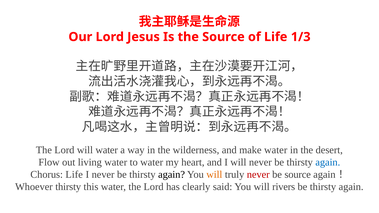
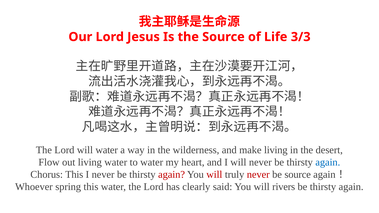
1/3: 1/3 -> 3/3
make water: water -> living
Chorus Life: Life -> This
again at (172, 175) colour: black -> red
will at (214, 175) colour: orange -> red
Whoever thirsty: thirsty -> spring
